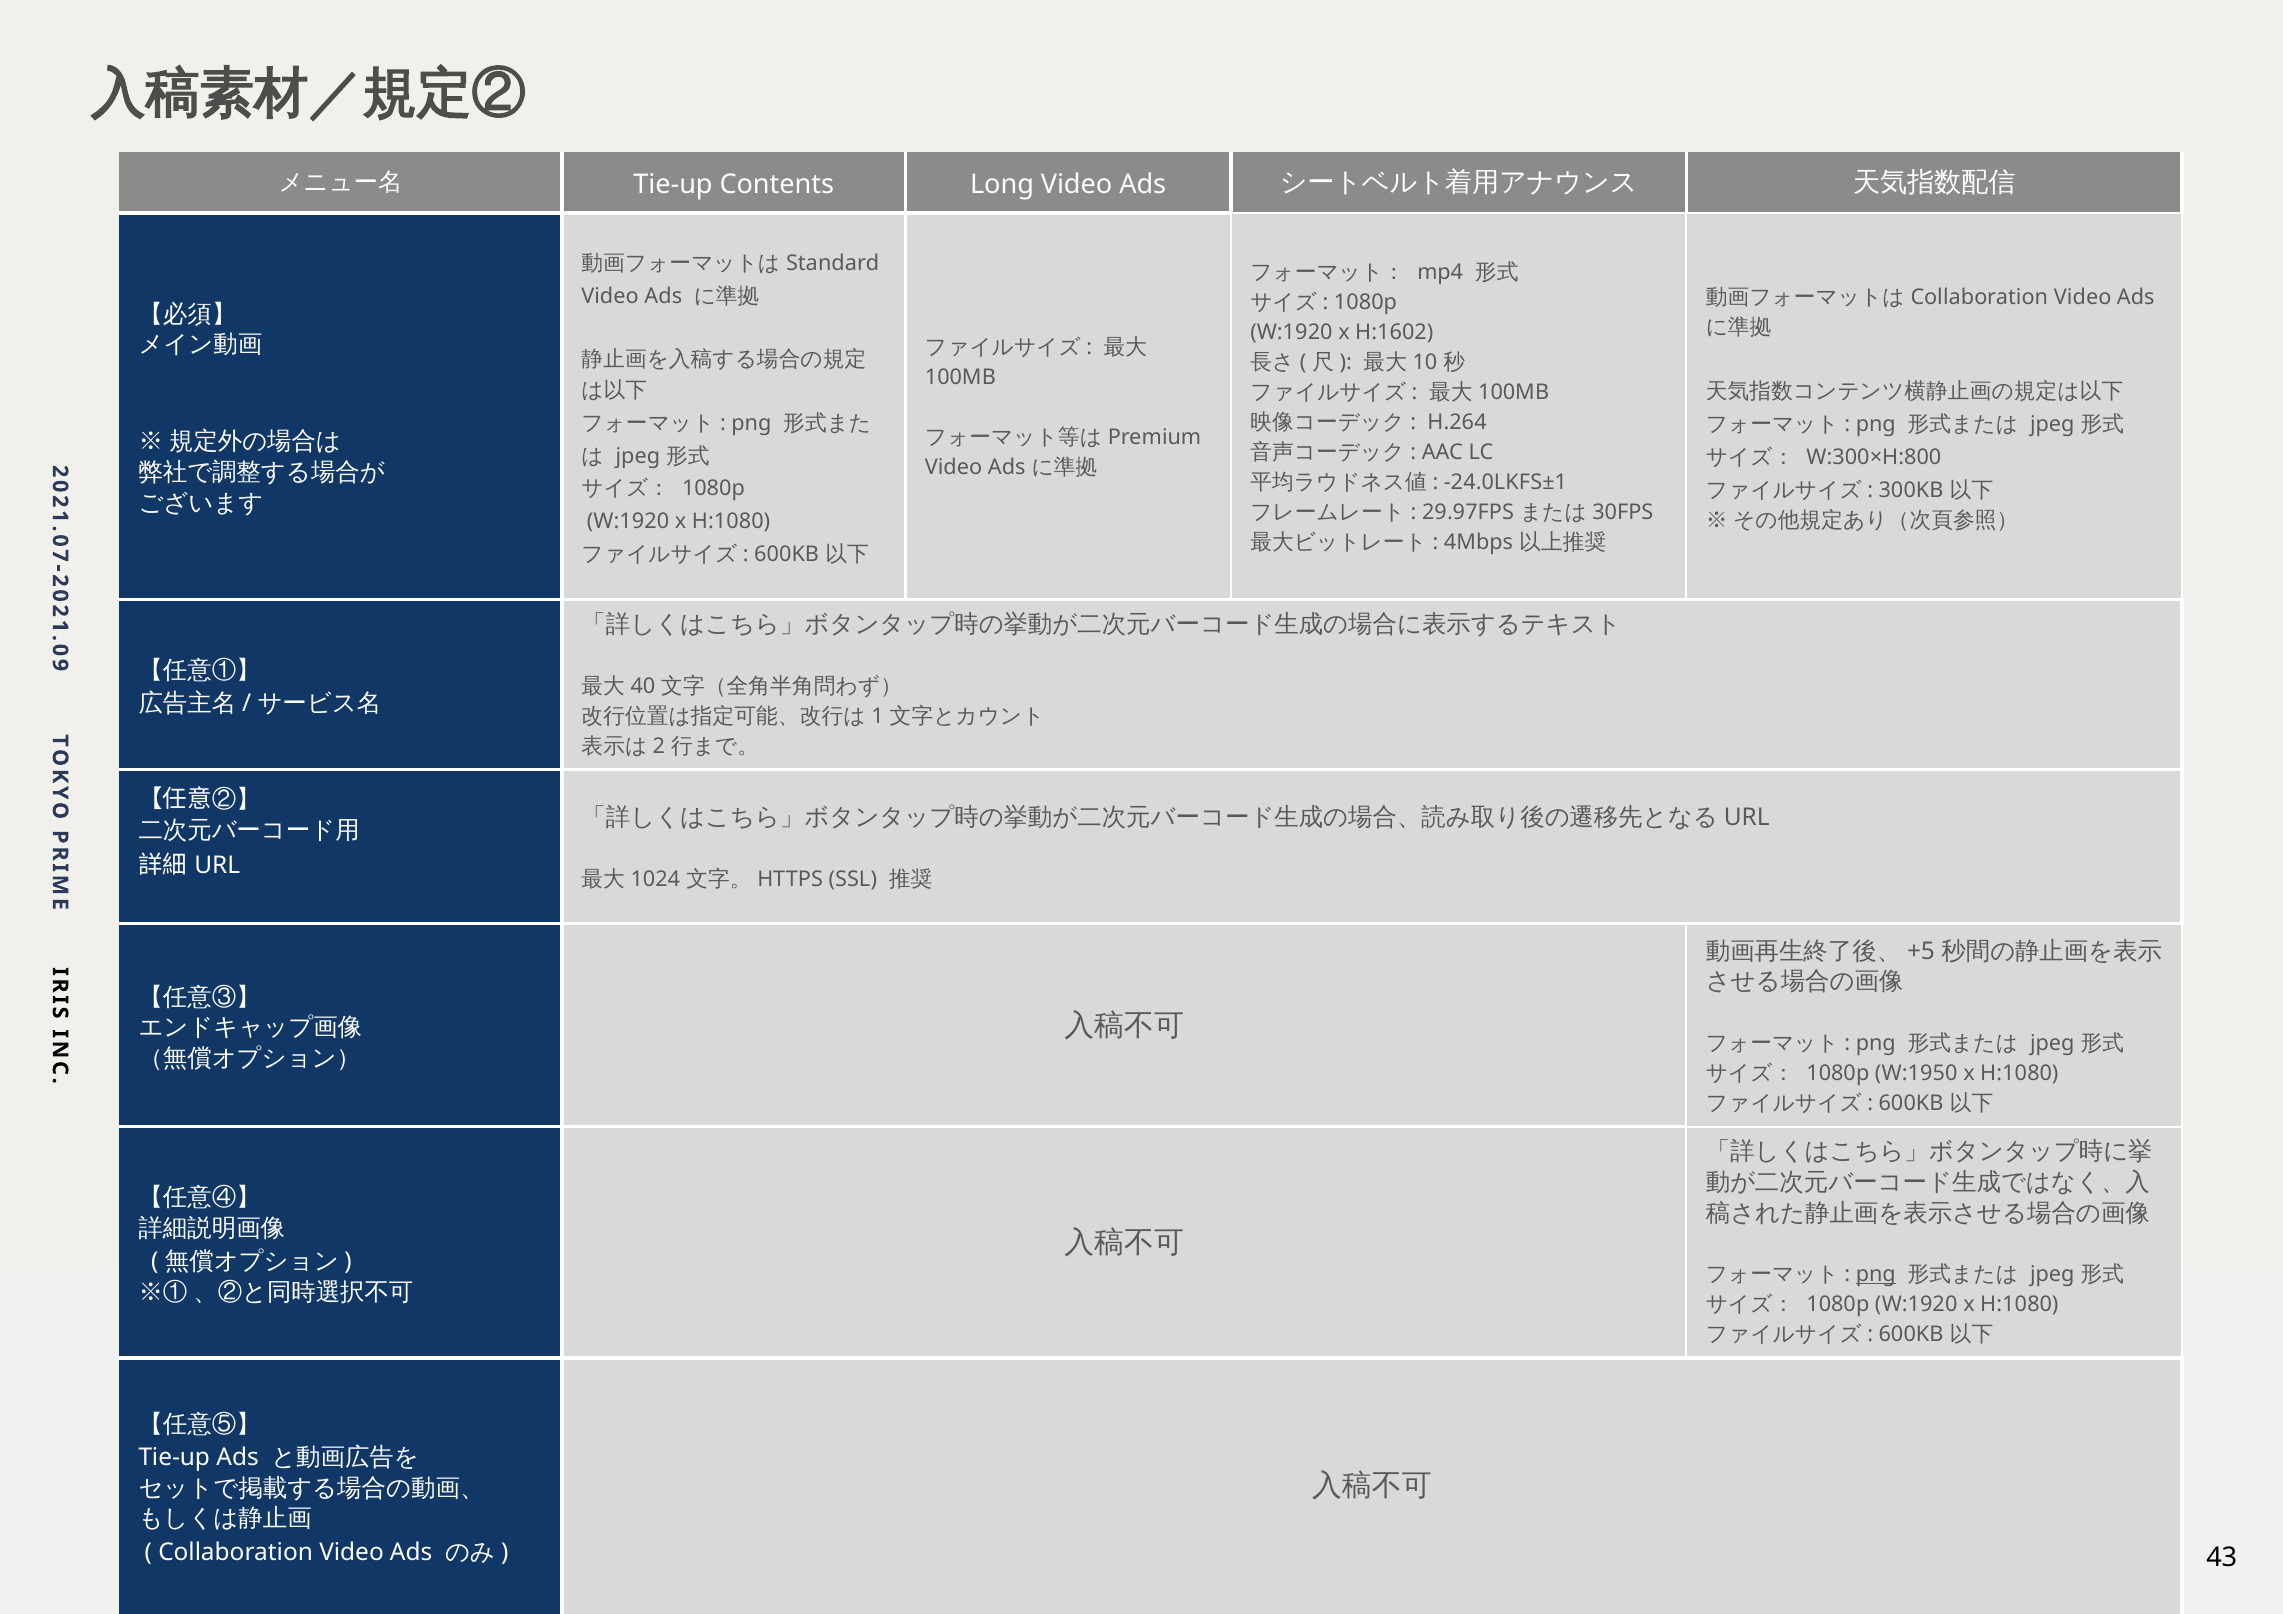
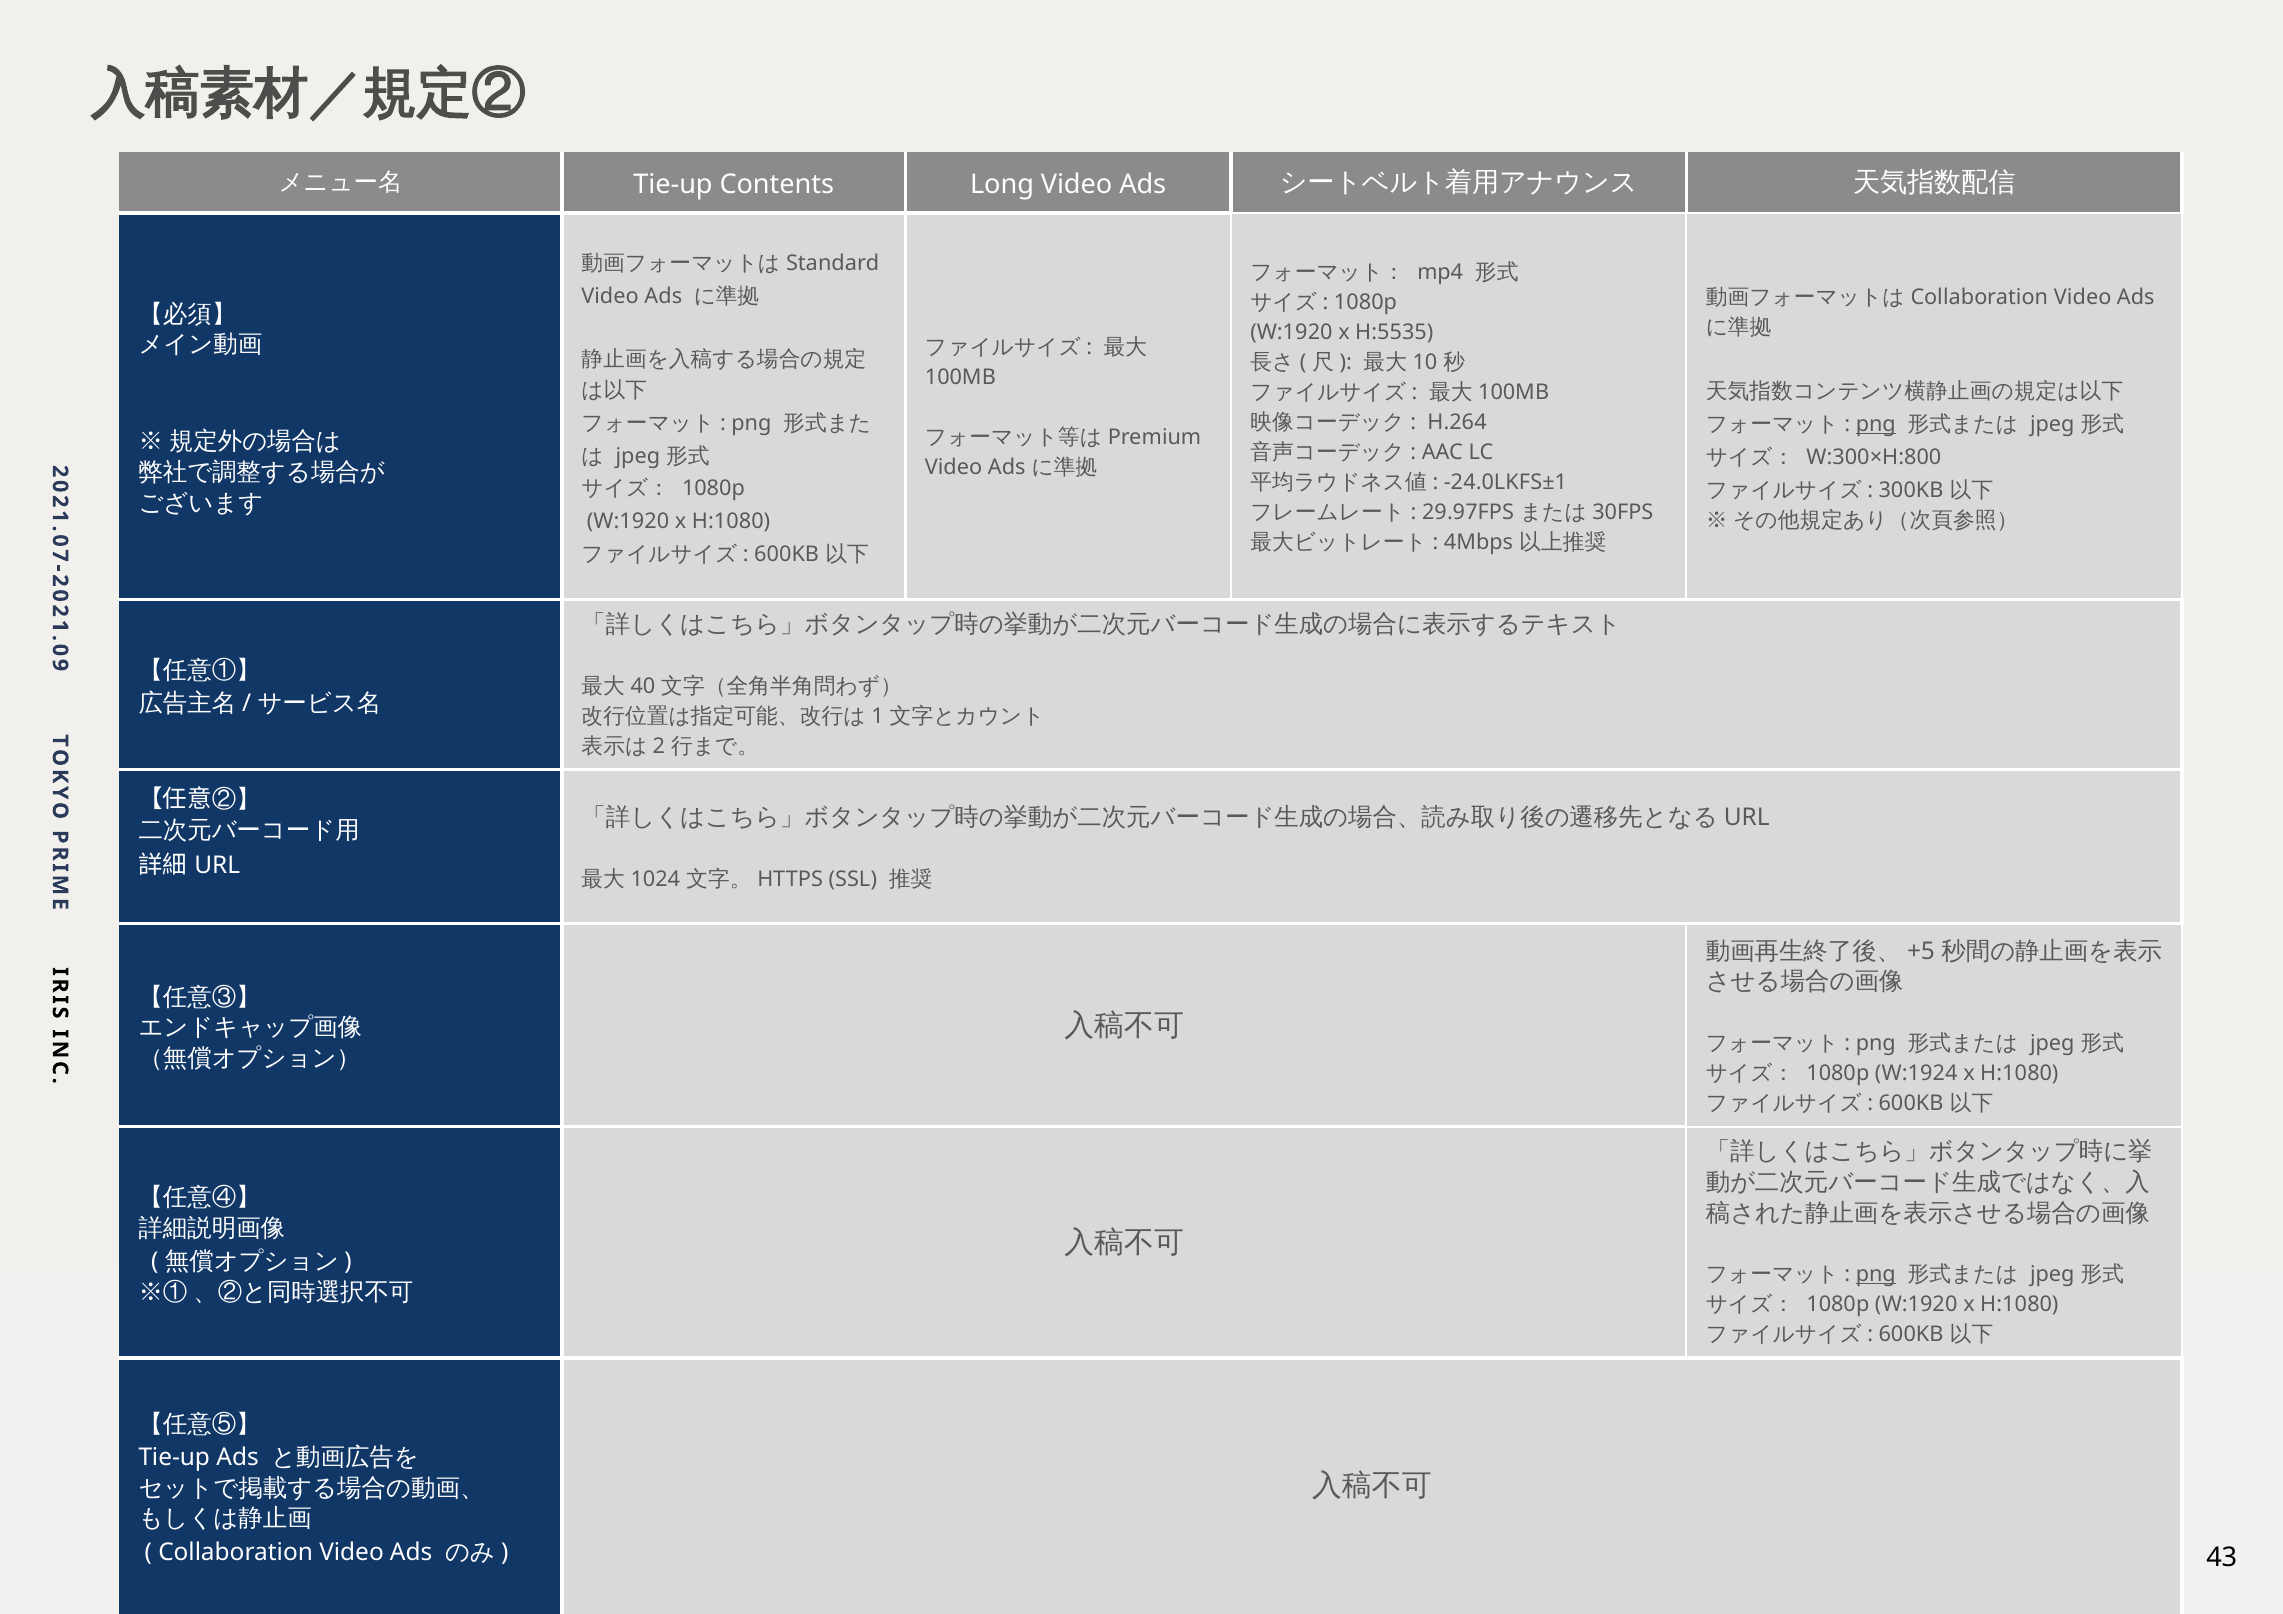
H:1602: H:1602 -> H:5535
png at (1876, 424) underline: none -> present
W:1950: W:1950 -> W:1924
